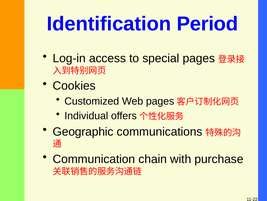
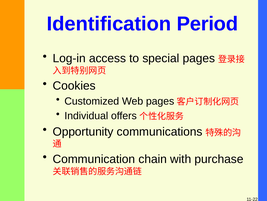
Geographic: Geographic -> Opportunity
